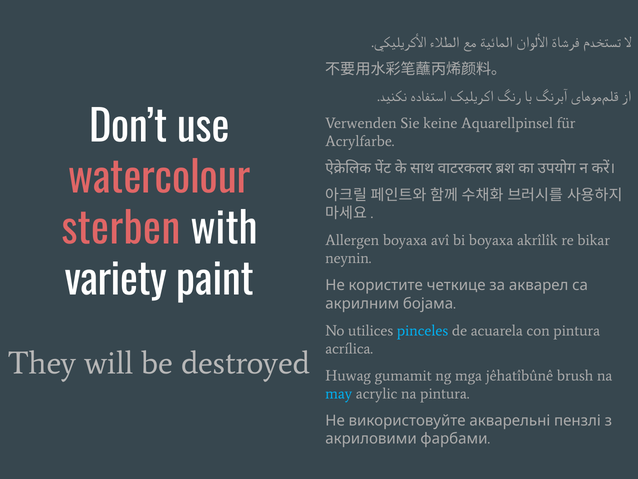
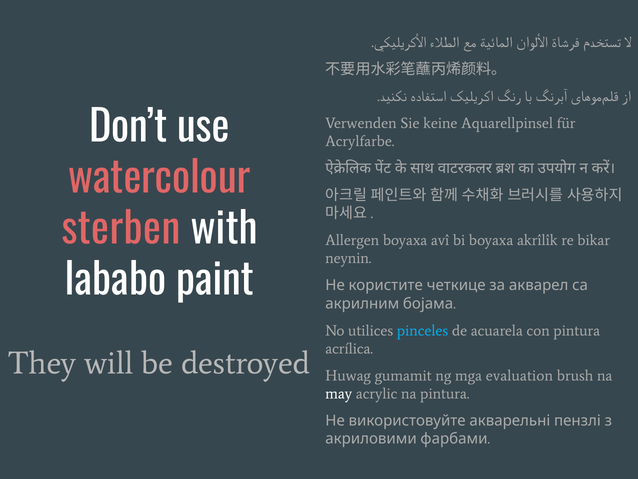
variety: variety -> lababo
jêhatîbûnê: jêhatîbûnê -> evaluation
may colour: light blue -> white
